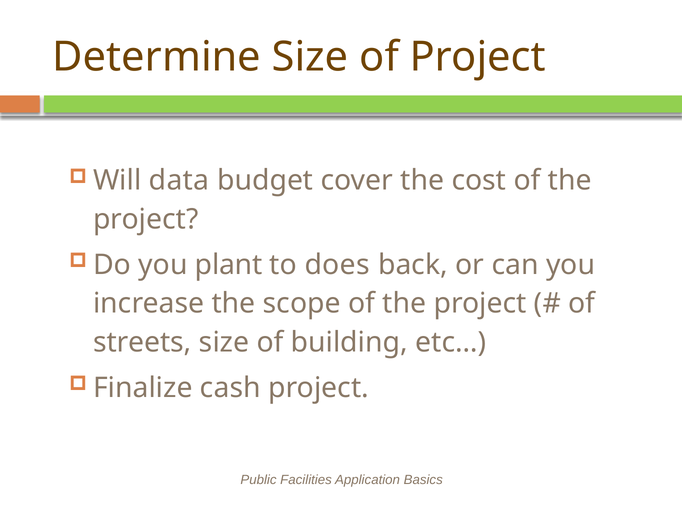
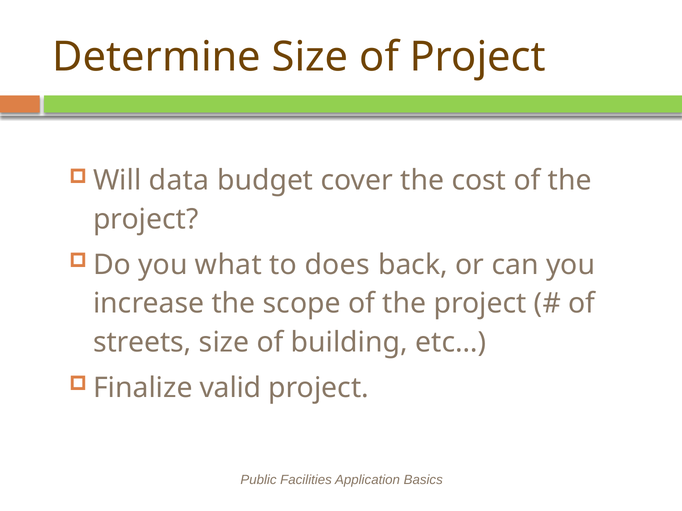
plant: plant -> what
cash: cash -> valid
